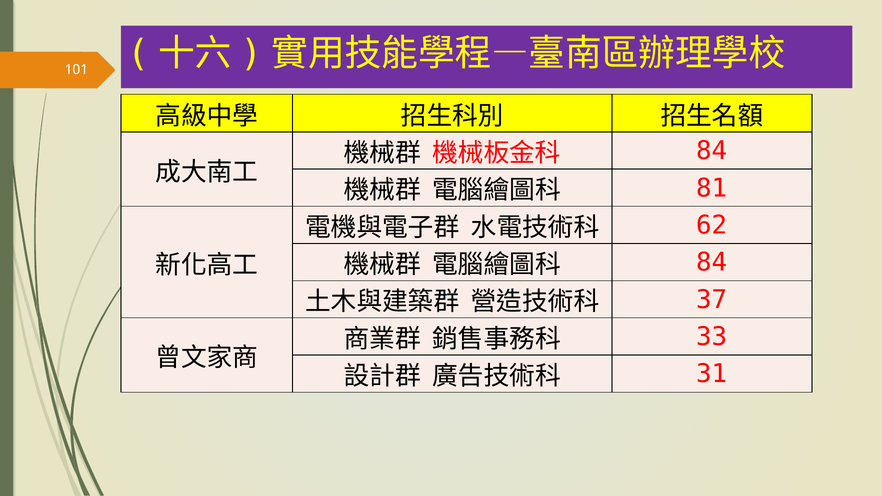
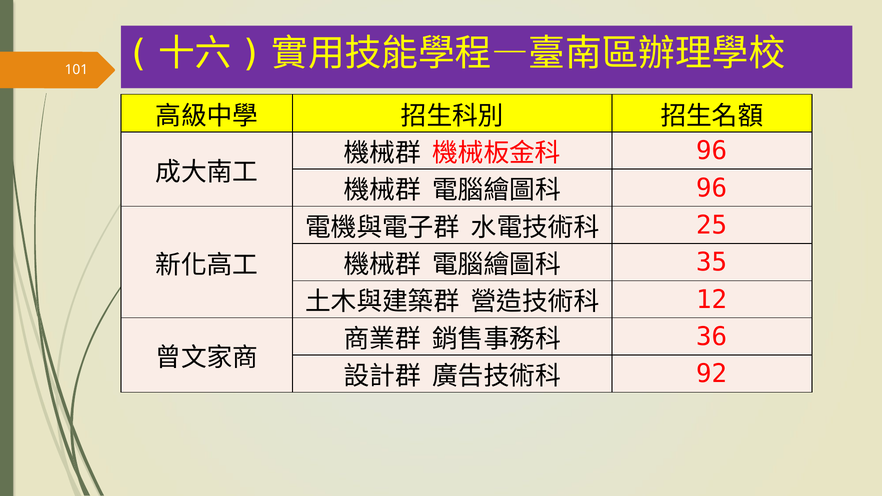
84 at (712, 151): 84 -> 96
81 at (712, 188): 81 -> 96
62: 62 -> 25
84 at (712, 263): 84 -> 35
37: 37 -> 12
33: 33 -> 36
31: 31 -> 92
